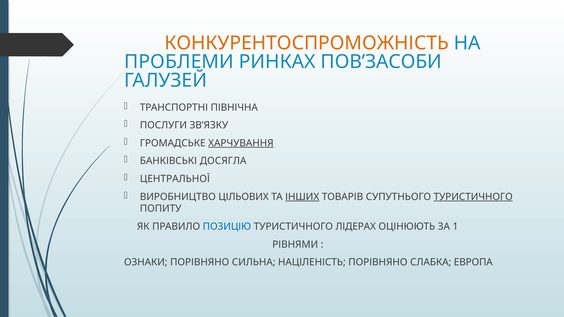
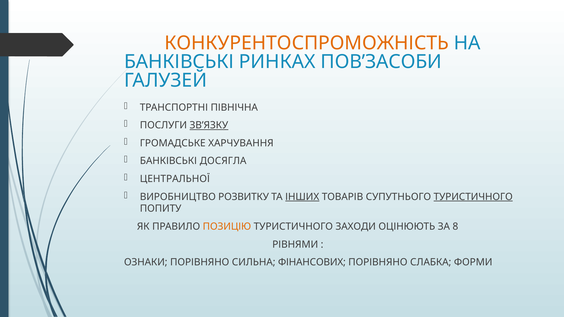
ПРОБЛЕМИ at (179, 62): ПРОБЛЕМИ -> БАНКІВСЬКІ
ЗВ’ЯЗКУ underline: none -> present
ХАРЧУВАННЯ underline: present -> none
ЦІЛЬОВИХ: ЦІЛЬОВИХ -> РОЗВИТКУ
ПОЗИЦІЮ colour: blue -> orange
ЛІДЕРАХ: ЛІДЕРАХ -> ЗАХОДИ
1: 1 -> 8
НАЦІЛЕНІСТЬ: НАЦІЛЕНІСТЬ -> ФІНАНСОВИХ
ЕВРОПА: ЕВРОПА -> ФОРМИ
